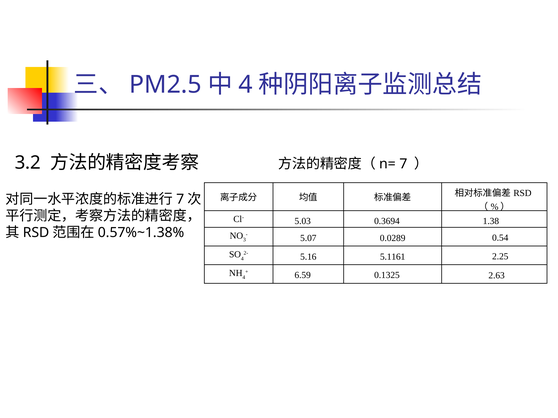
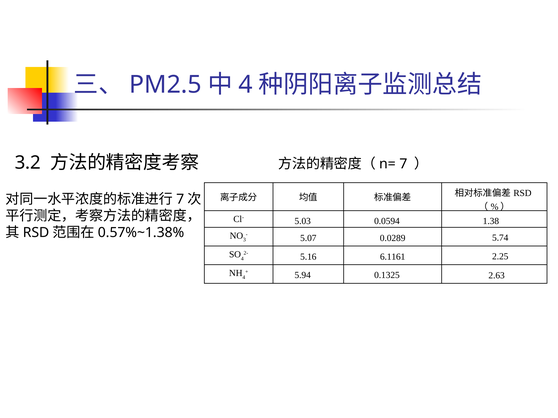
0.3694: 0.3694 -> 0.0594
0.54: 0.54 -> 5.74
5.1161: 5.1161 -> 6.1161
6.59: 6.59 -> 5.94
